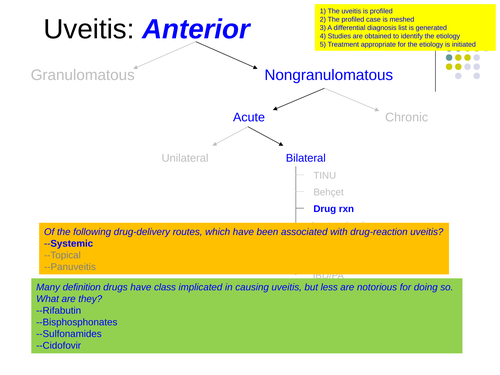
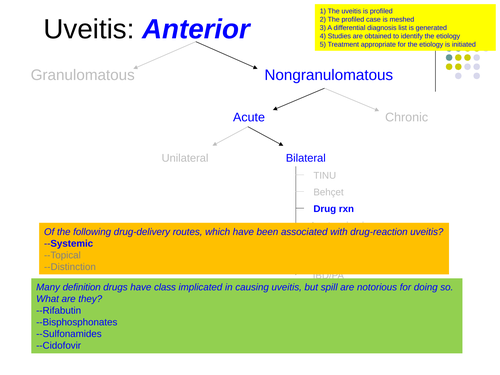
--Panuveitis: --Panuveitis -> --Distinction
less: less -> spill
